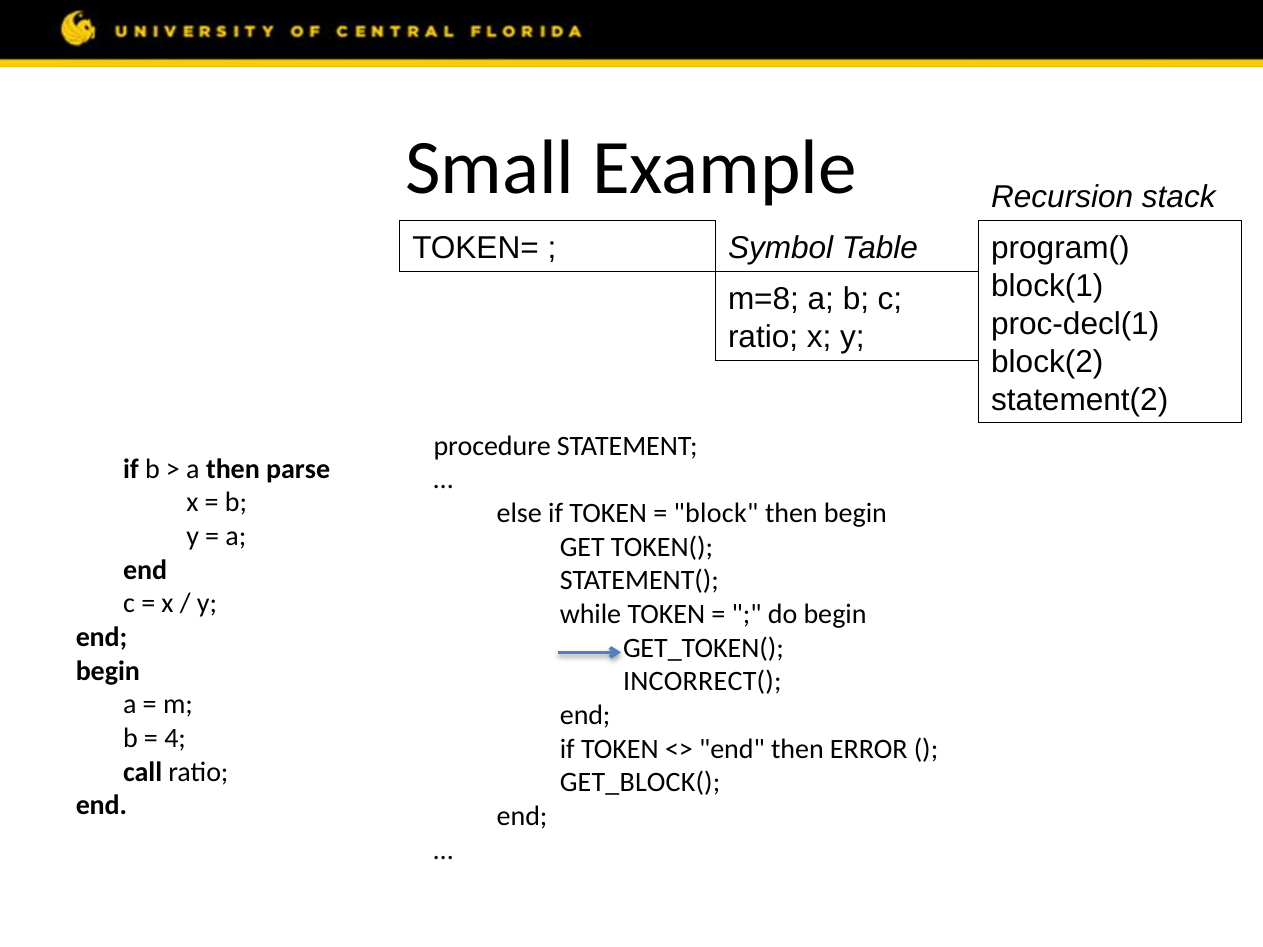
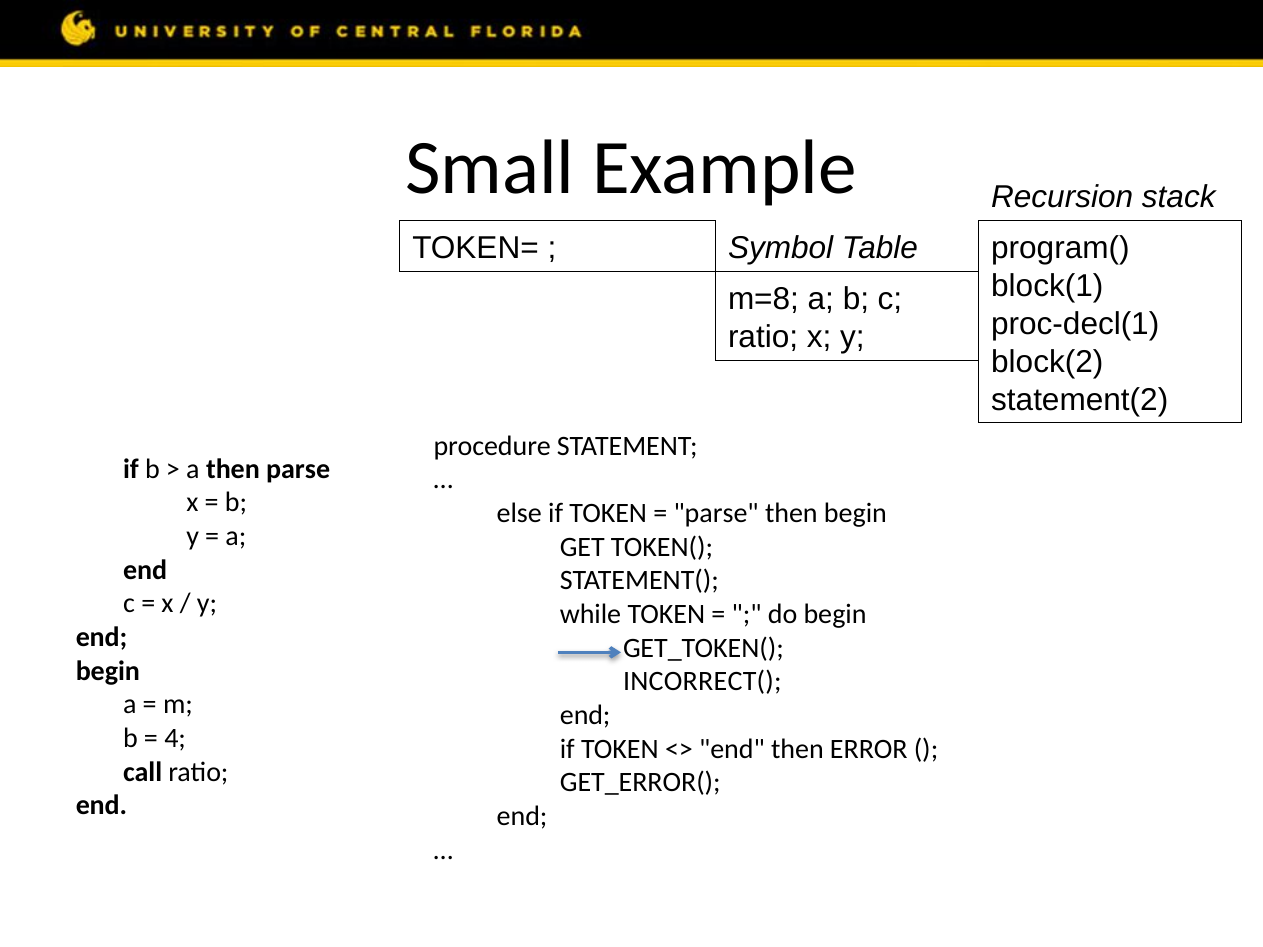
block at (716, 513): block -> parse
GET_BLOCK(: GET_BLOCK( -> GET_ERROR(
